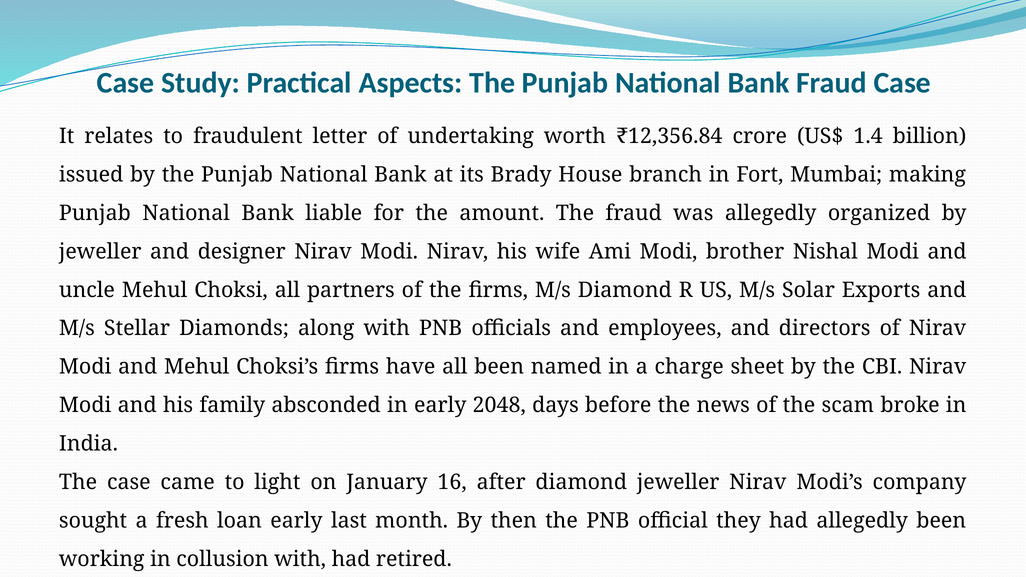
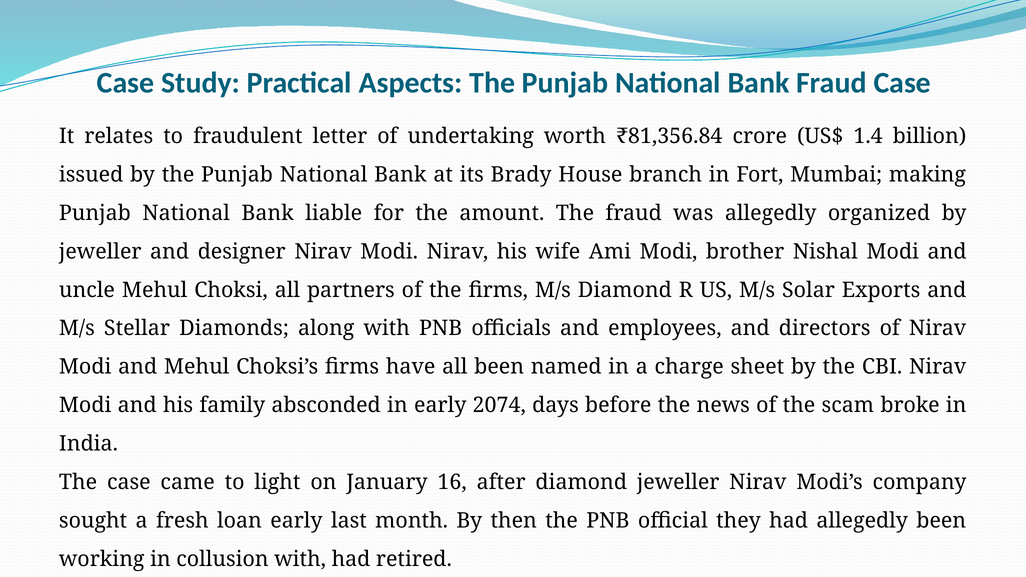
₹12,356.84: ₹12,356.84 -> ₹81,356.84
2048: 2048 -> 2074
